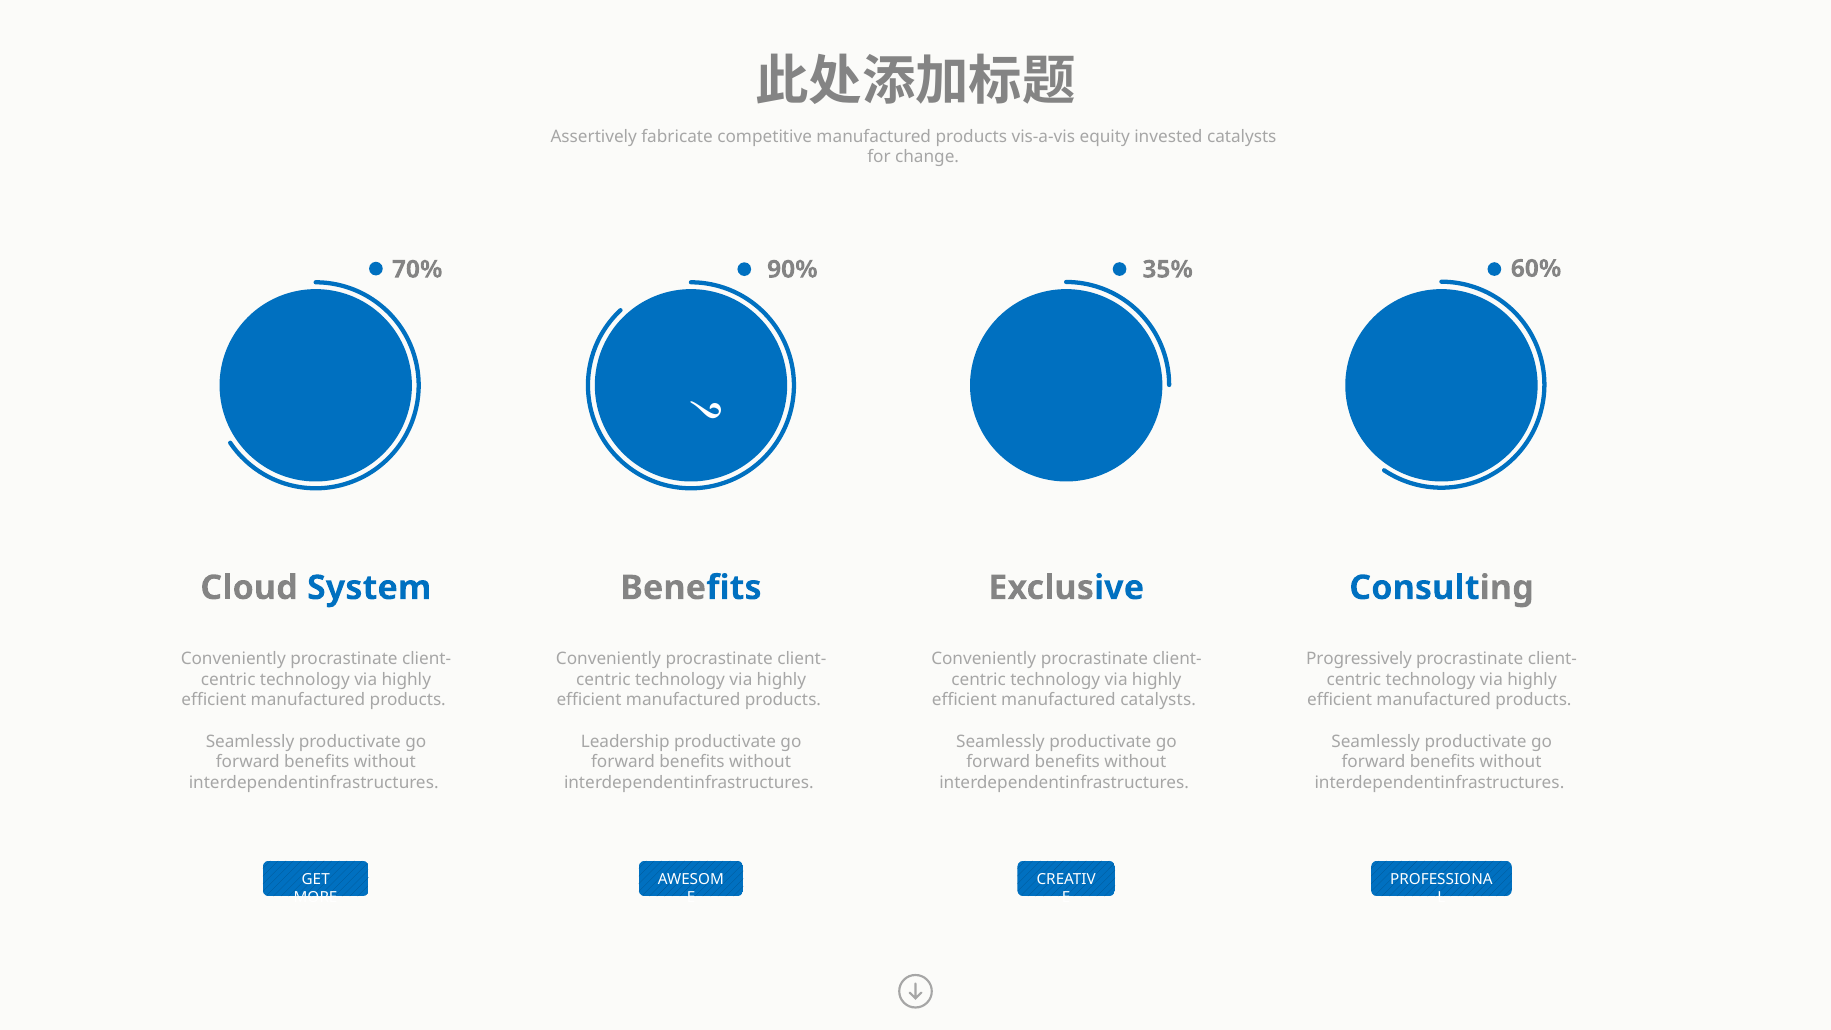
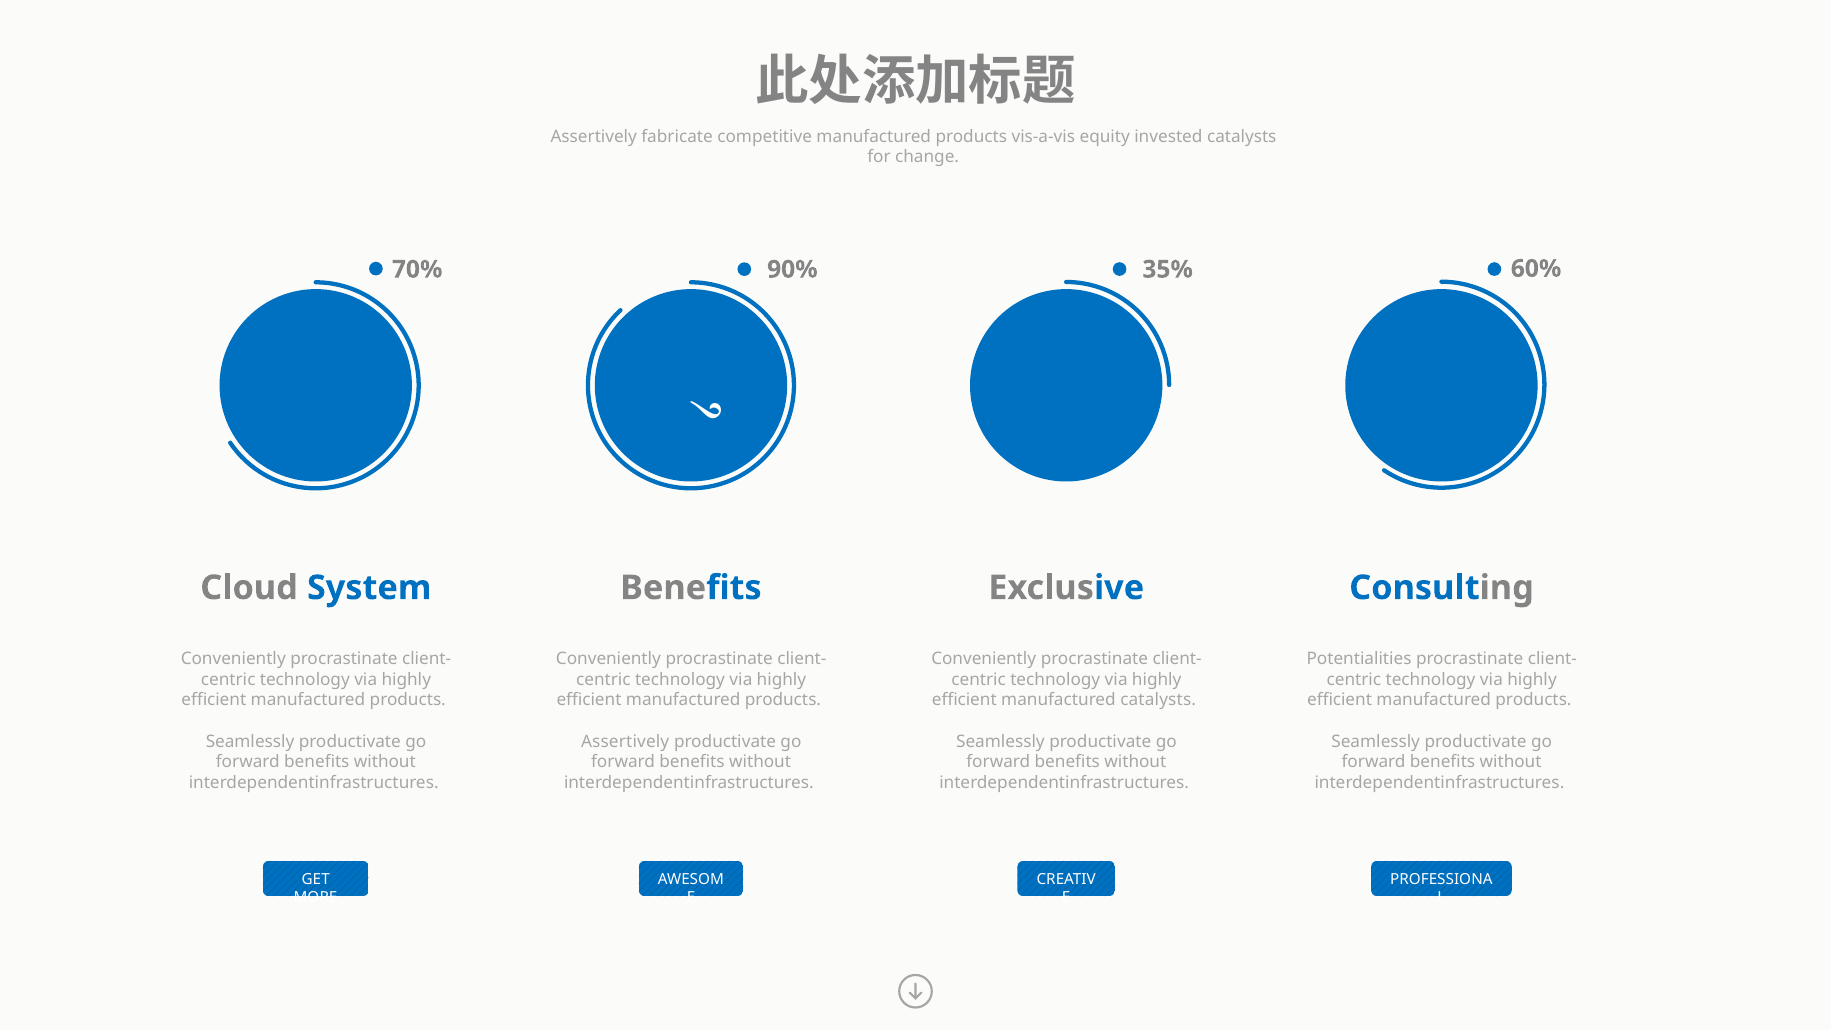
Progressively: Progressively -> Potentialities
Leadership at (625, 741): Leadership -> Assertively
